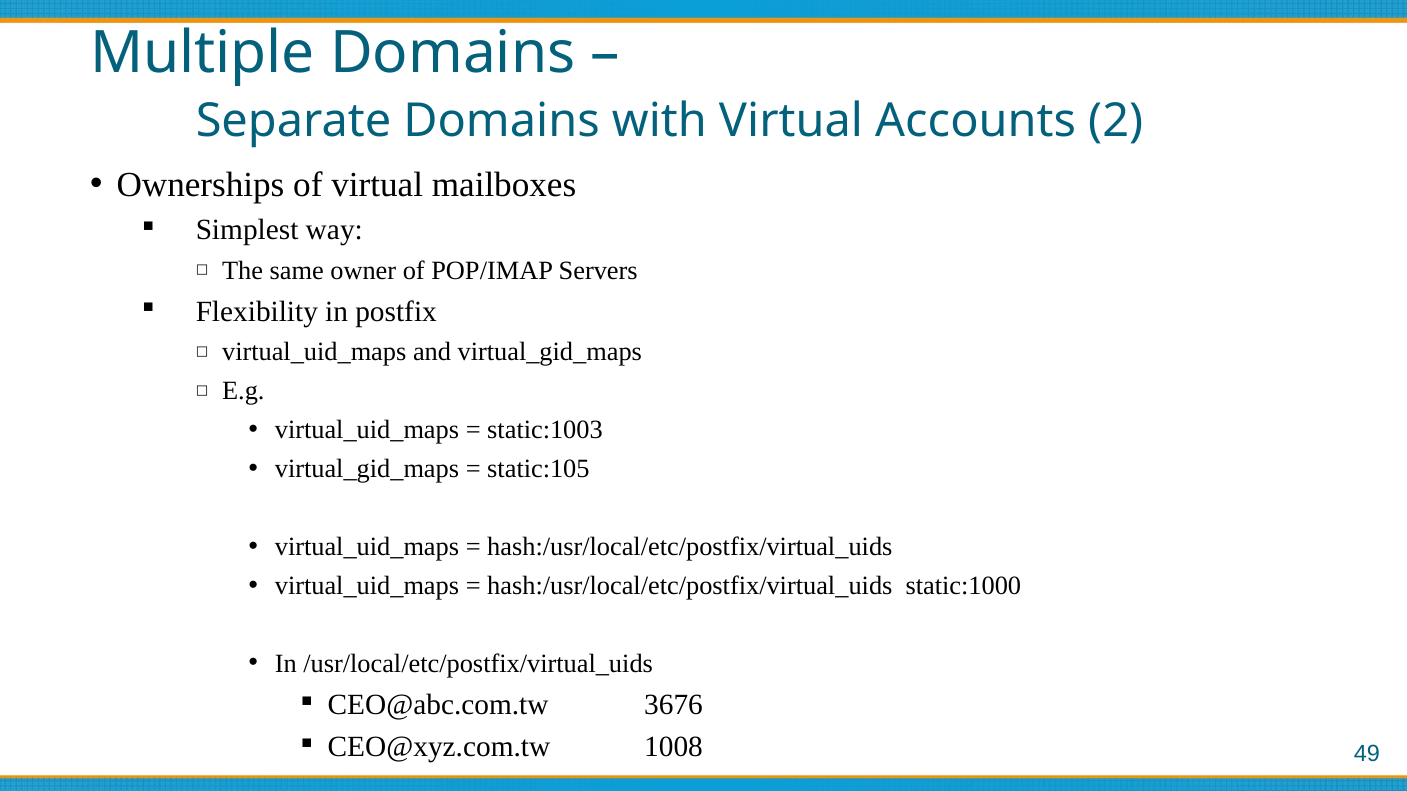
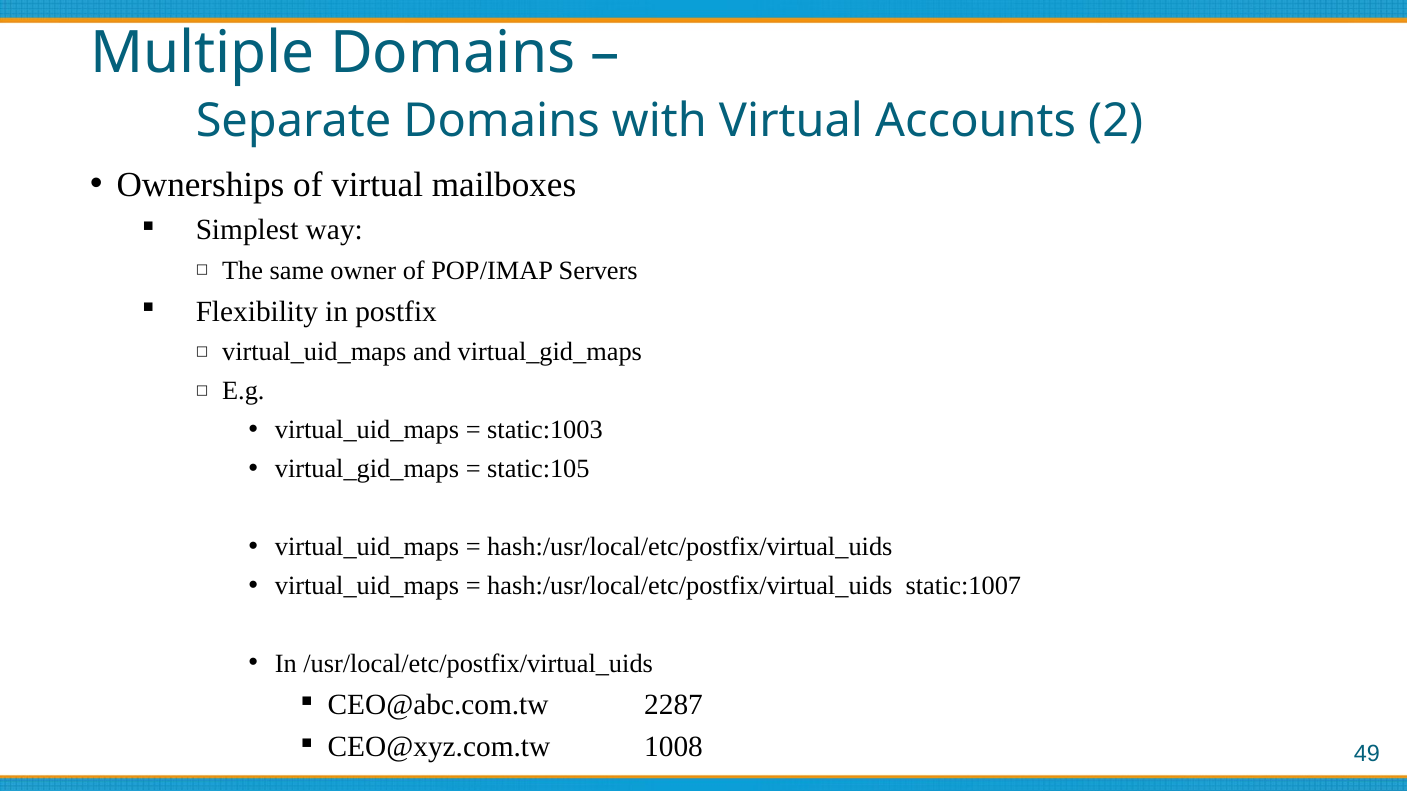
static:1000: static:1000 -> static:1007
3676: 3676 -> 2287
